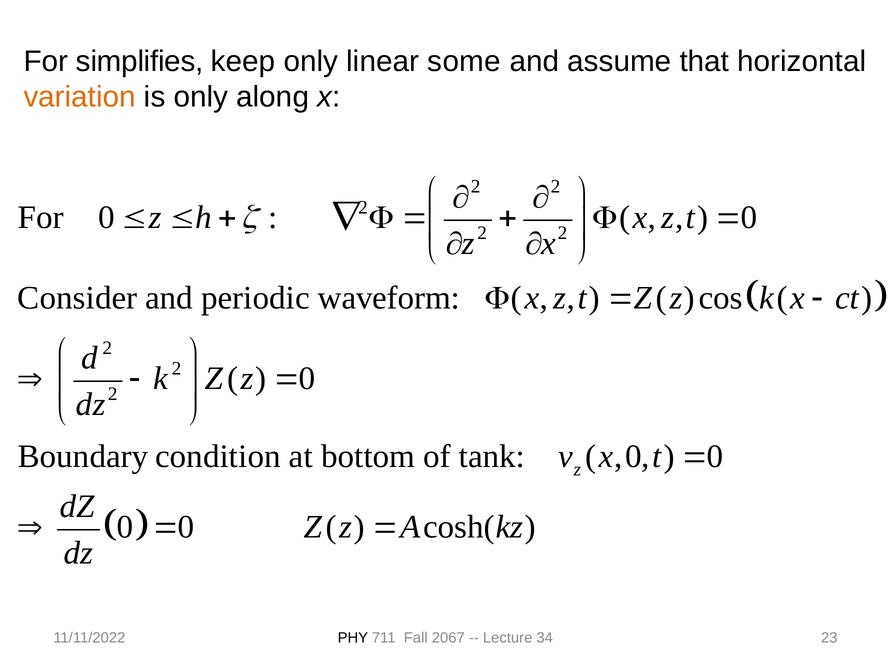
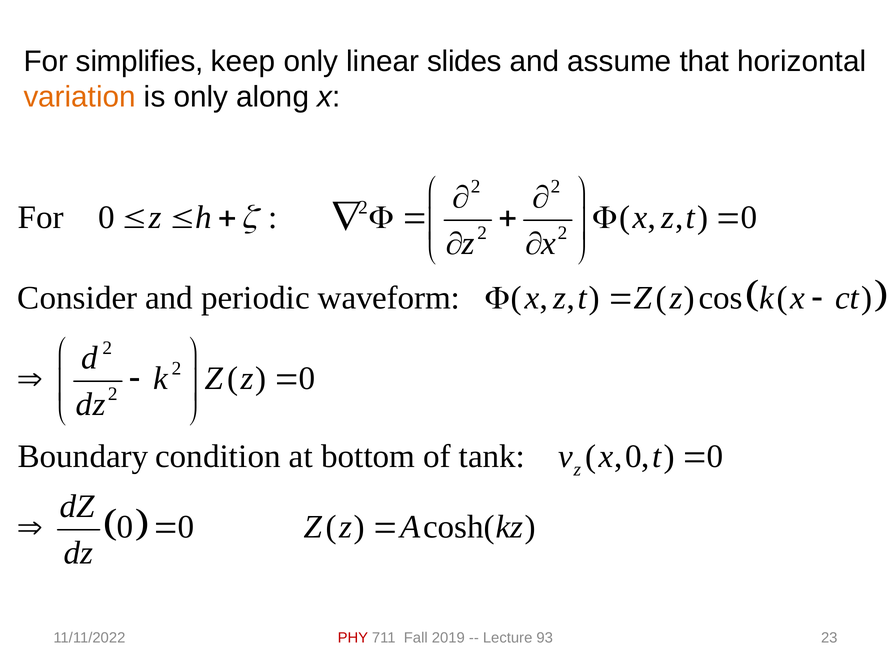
some: some -> slides
PHY colour: black -> red
2067: 2067 -> 2019
34: 34 -> 93
